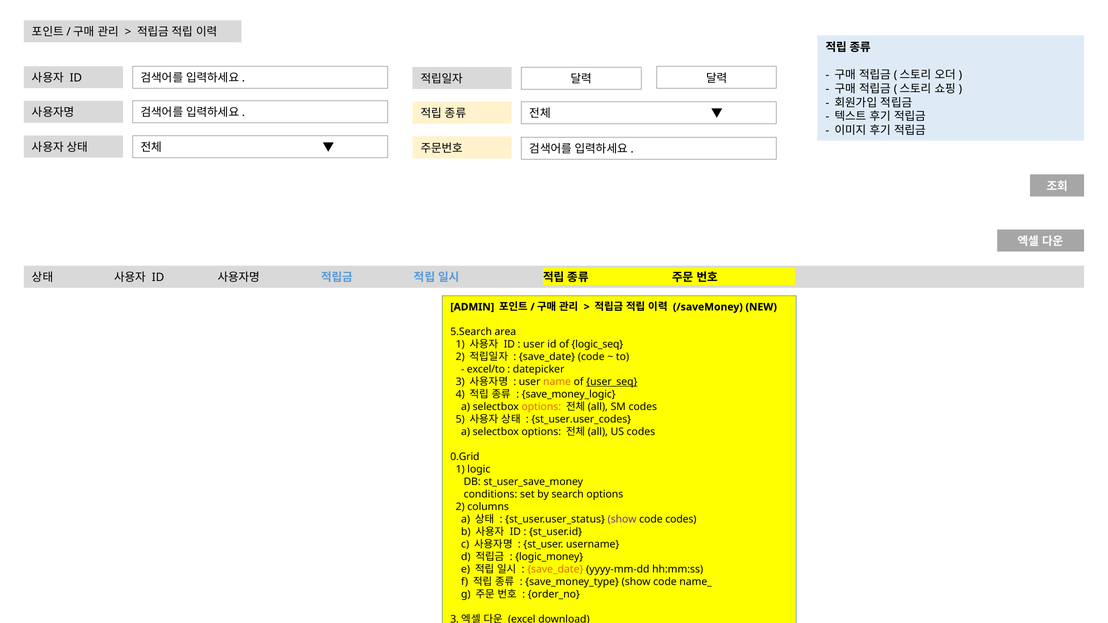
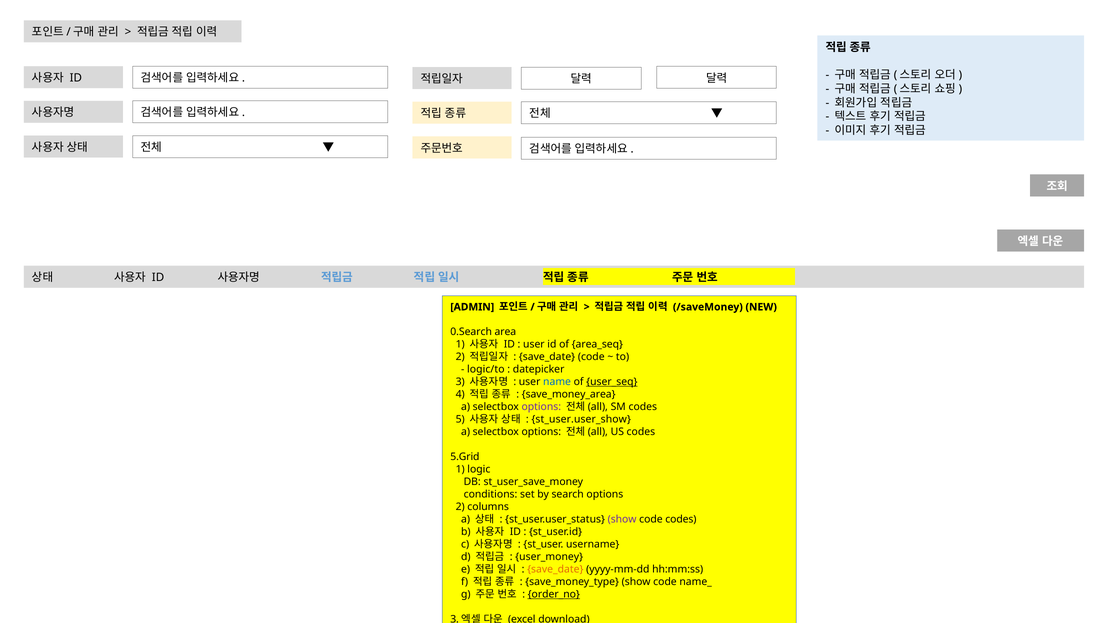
5.Search: 5.Search -> 0.Search
logic_seq: logic_seq -> area_seq
excel/to: excel/to -> logic/to
name at (557, 382) colour: orange -> blue
save_money_logic: save_money_logic -> save_money_area
options at (541, 407) colour: orange -> purple
st_user.user_codes: st_user.user_codes -> st_user.user_show
0.Grid: 0.Grid -> 5.Grid
logic_money: logic_money -> user_money
order_no underline: none -> present
